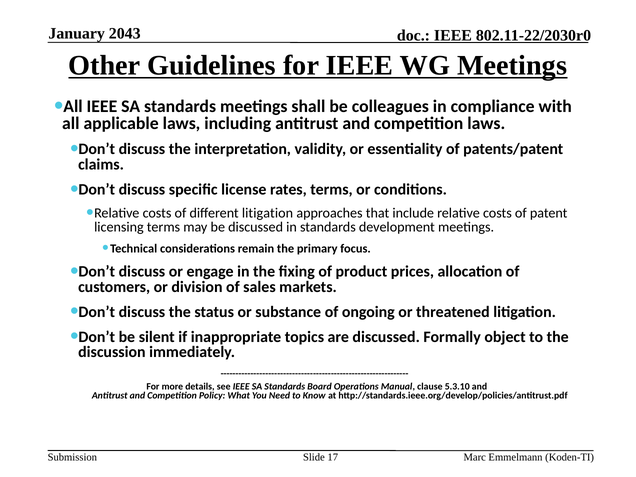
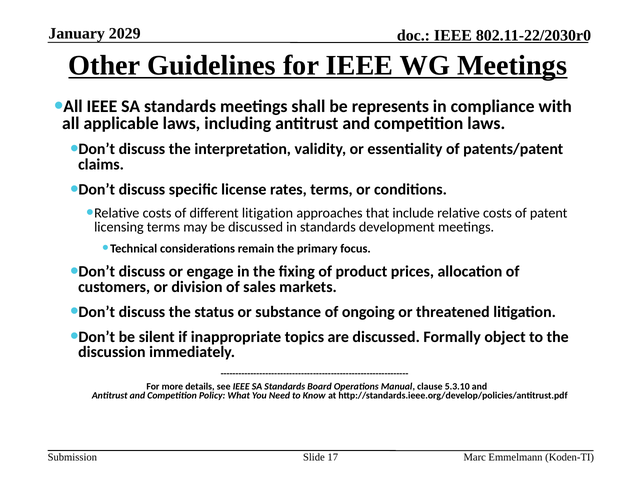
2043: 2043 -> 2029
colleagues: colleagues -> represents
